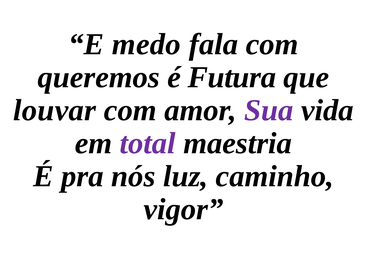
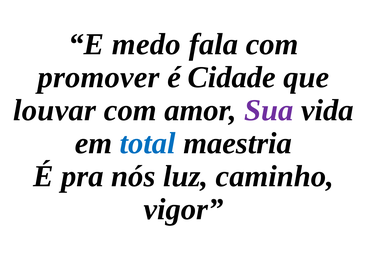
queremos: queremos -> promover
Futura: Futura -> Cidade
total colour: purple -> blue
